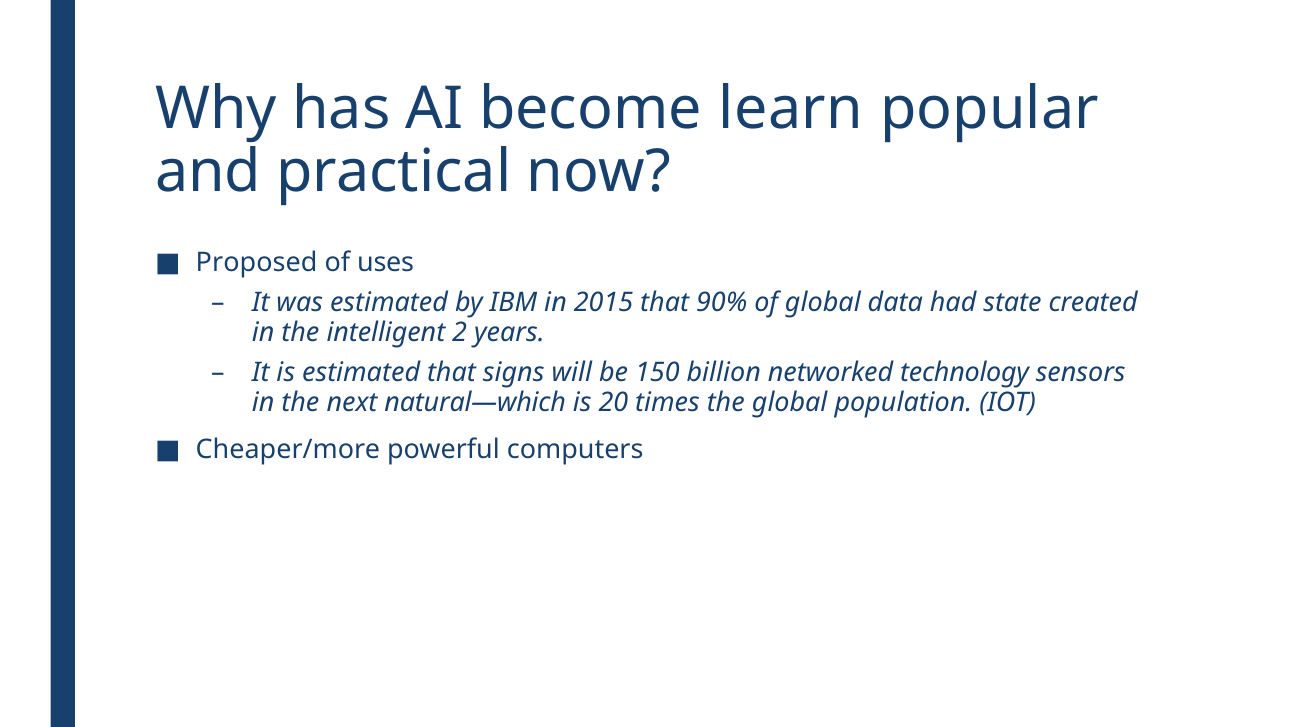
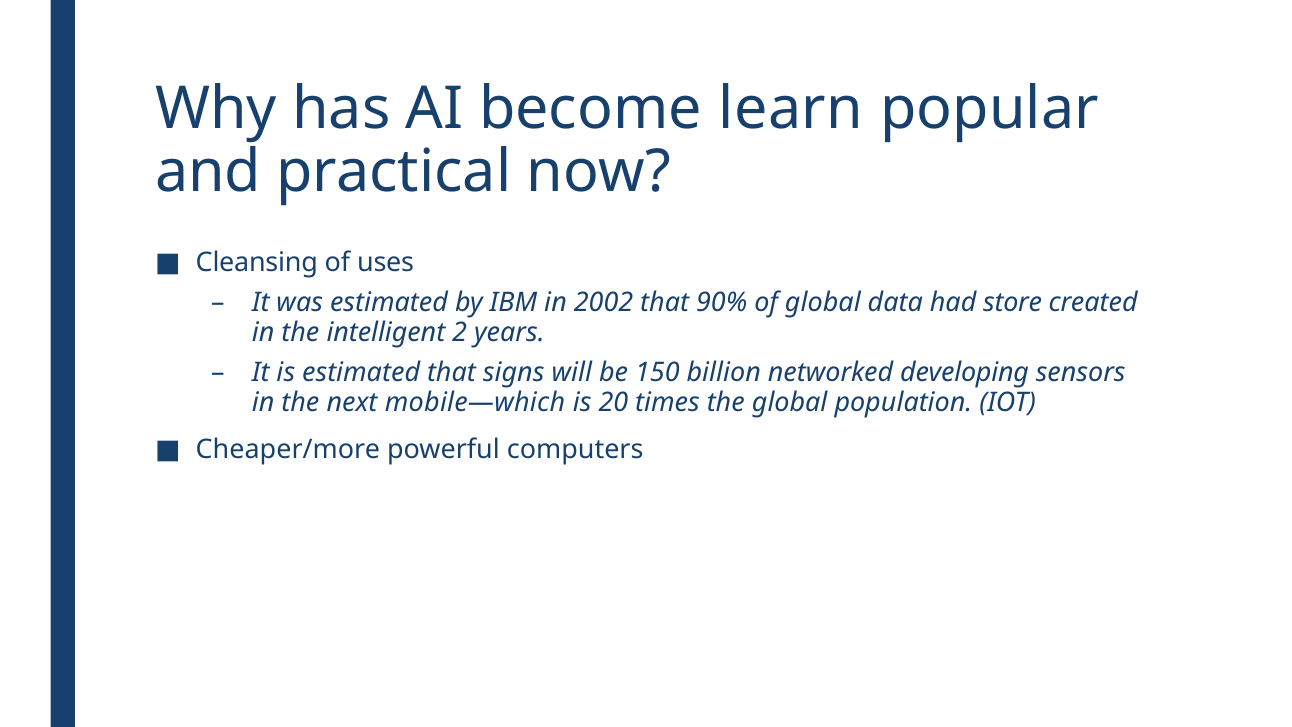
Proposed: Proposed -> Cleansing
2015: 2015 -> 2002
state: state -> store
technology: technology -> developing
natural—which: natural—which -> mobile—which
